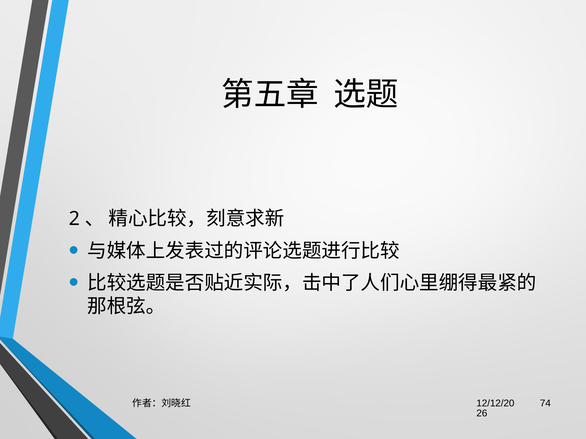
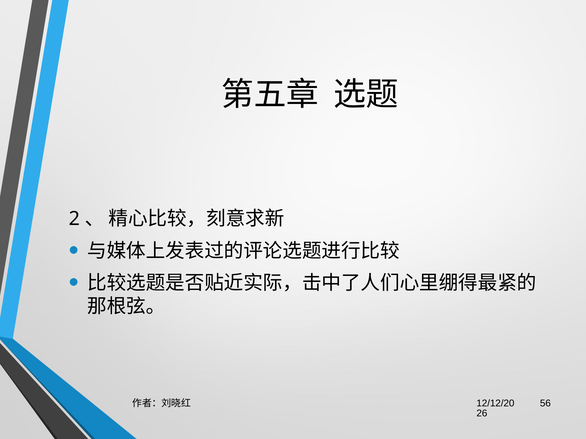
74: 74 -> 56
